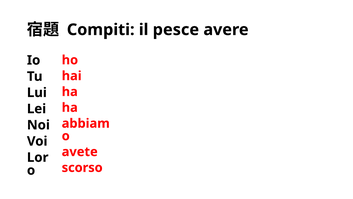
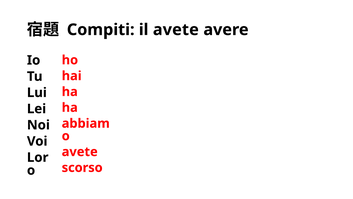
il pesce: pesce -> avete
